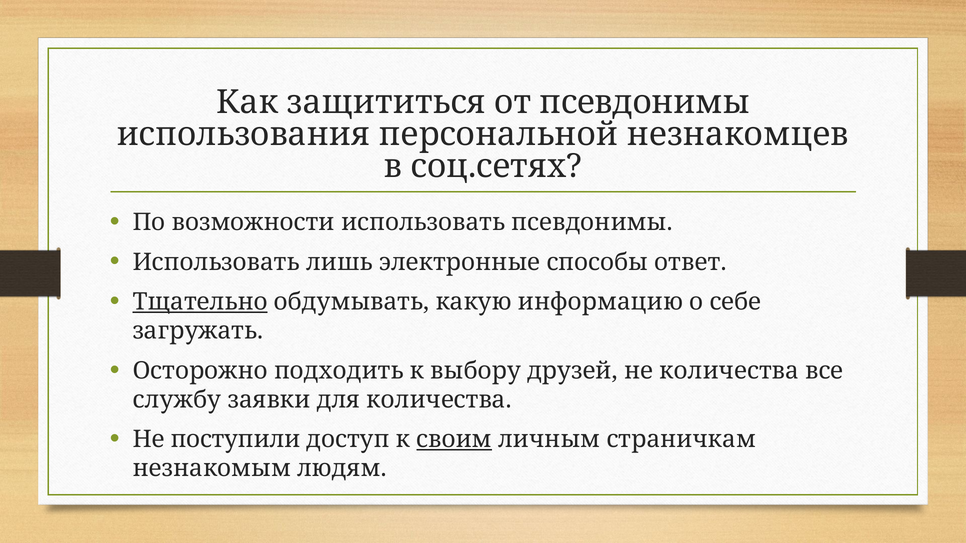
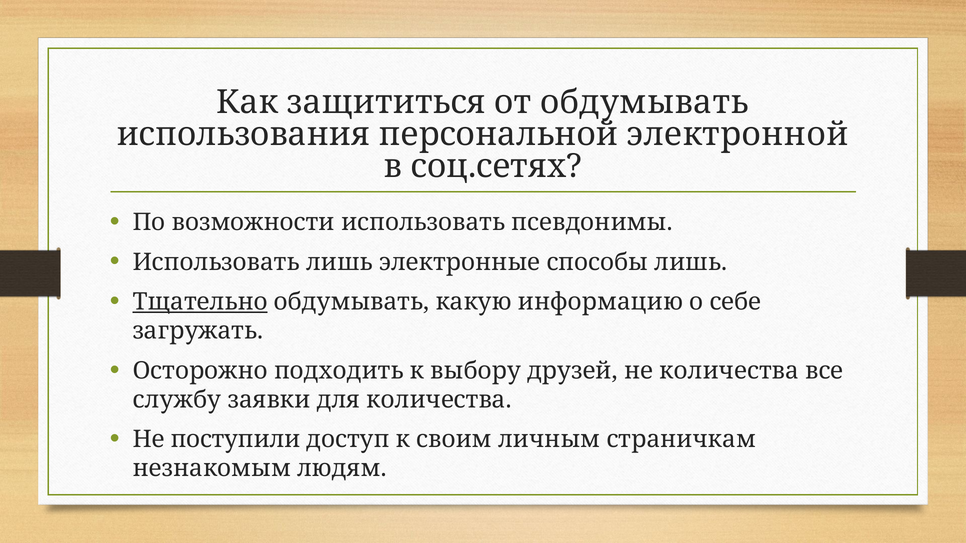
от псевдонимы: псевдонимы -> обдумывать
незнакомцев: незнакомцев -> электронной
способы ответ: ответ -> лишь
своим underline: present -> none
